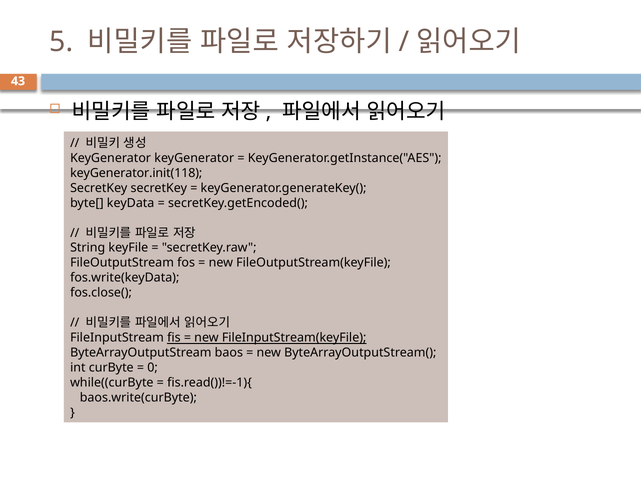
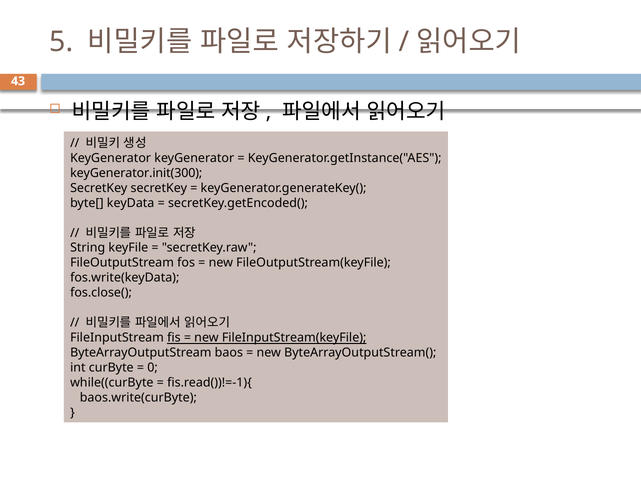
keyGenerator.init(118: keyGenerator.init(118 -> keyGenerator.init(300
